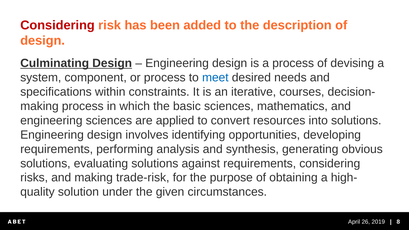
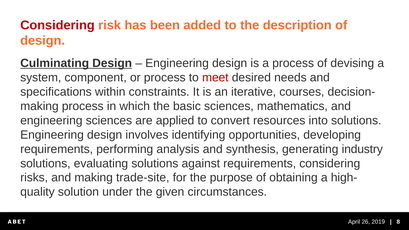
meet colour: blue -> red
obvious: obvious -> industry
trade-risk: trade-risk -> trade-site
